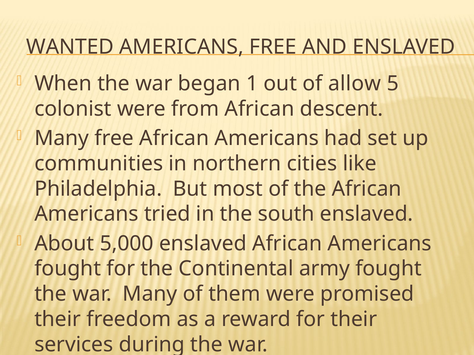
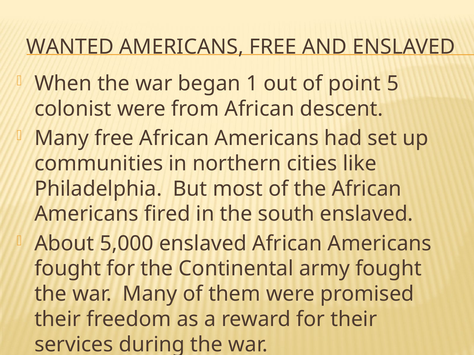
allow: allow -> point
tried: tried -> fired
